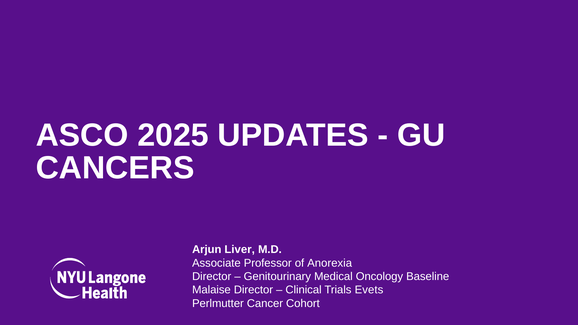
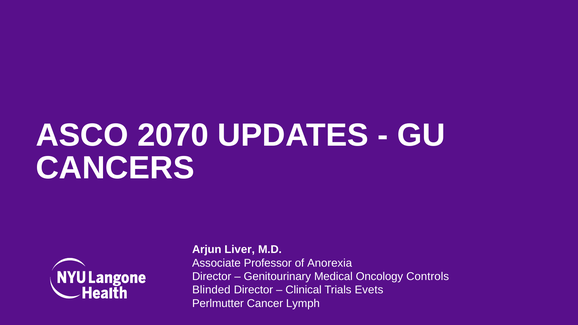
2025: 2025 -> 2070
Baseline: Baseline -> Controls
Malaise: Malaise -> Blinded
Cohort: Cohort -> Lymph
